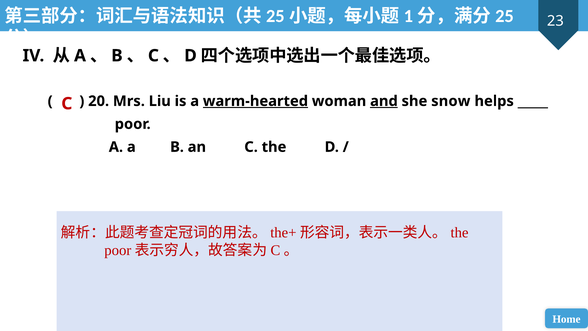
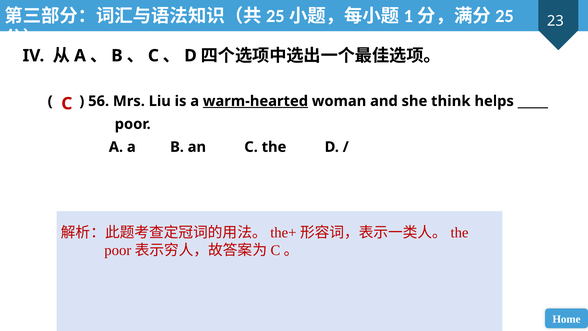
20: 20 -> 56
and underline: present -> none
snow: snow -> think
